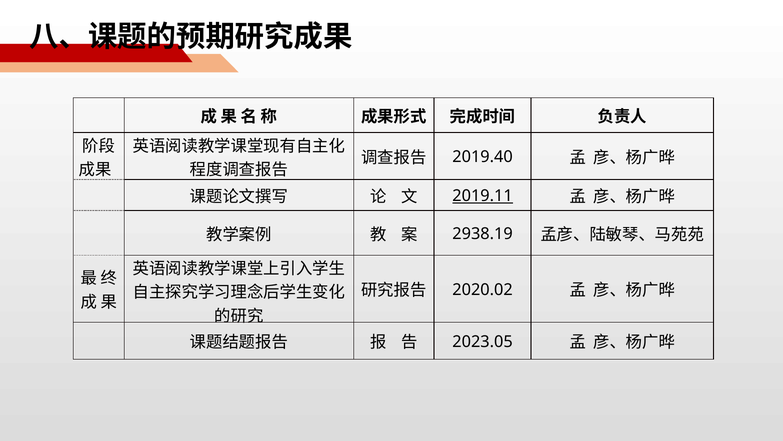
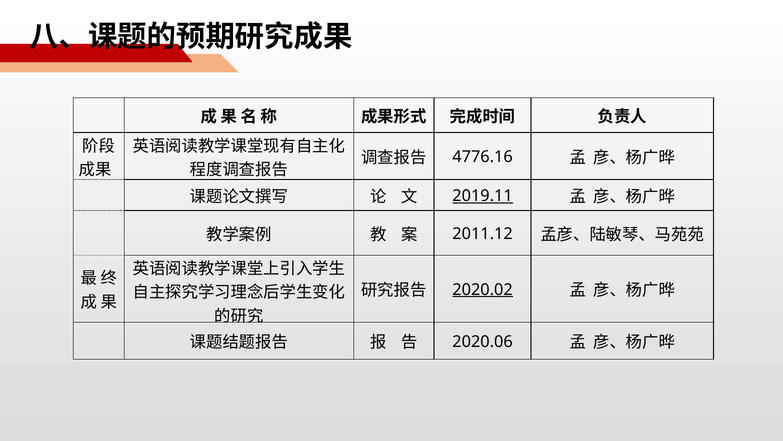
2019.40: 2019.40 -> 4776.16
2938.19: 2938.19 -> 2011.12
2020.02 underline: none -> present
2023.05: 2023.05 -> 2020.06
